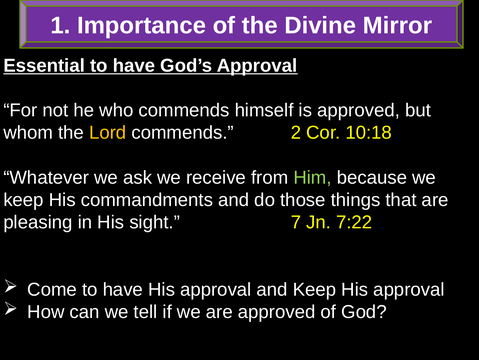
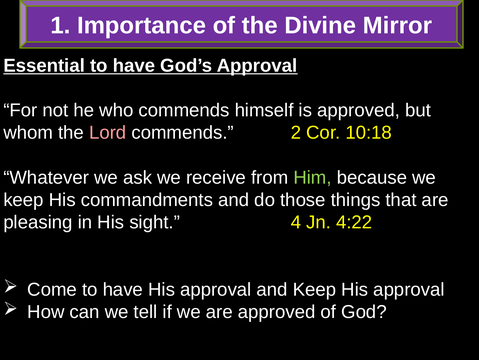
Lord colour: yellow -> pink
7: 7 -> 4
7:22: 7:22 -> 4:22
